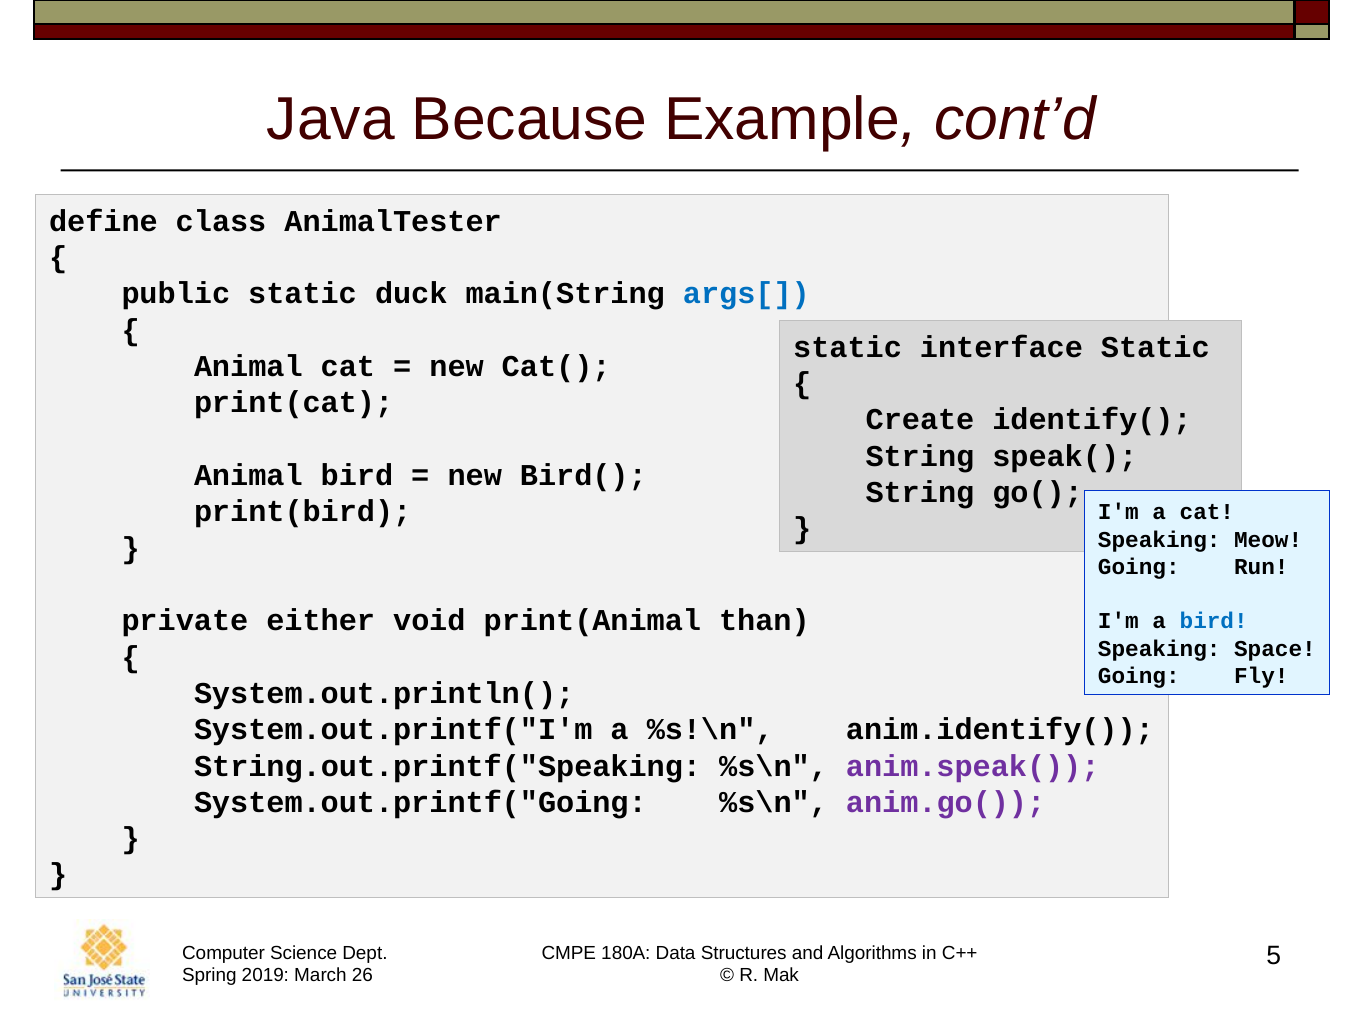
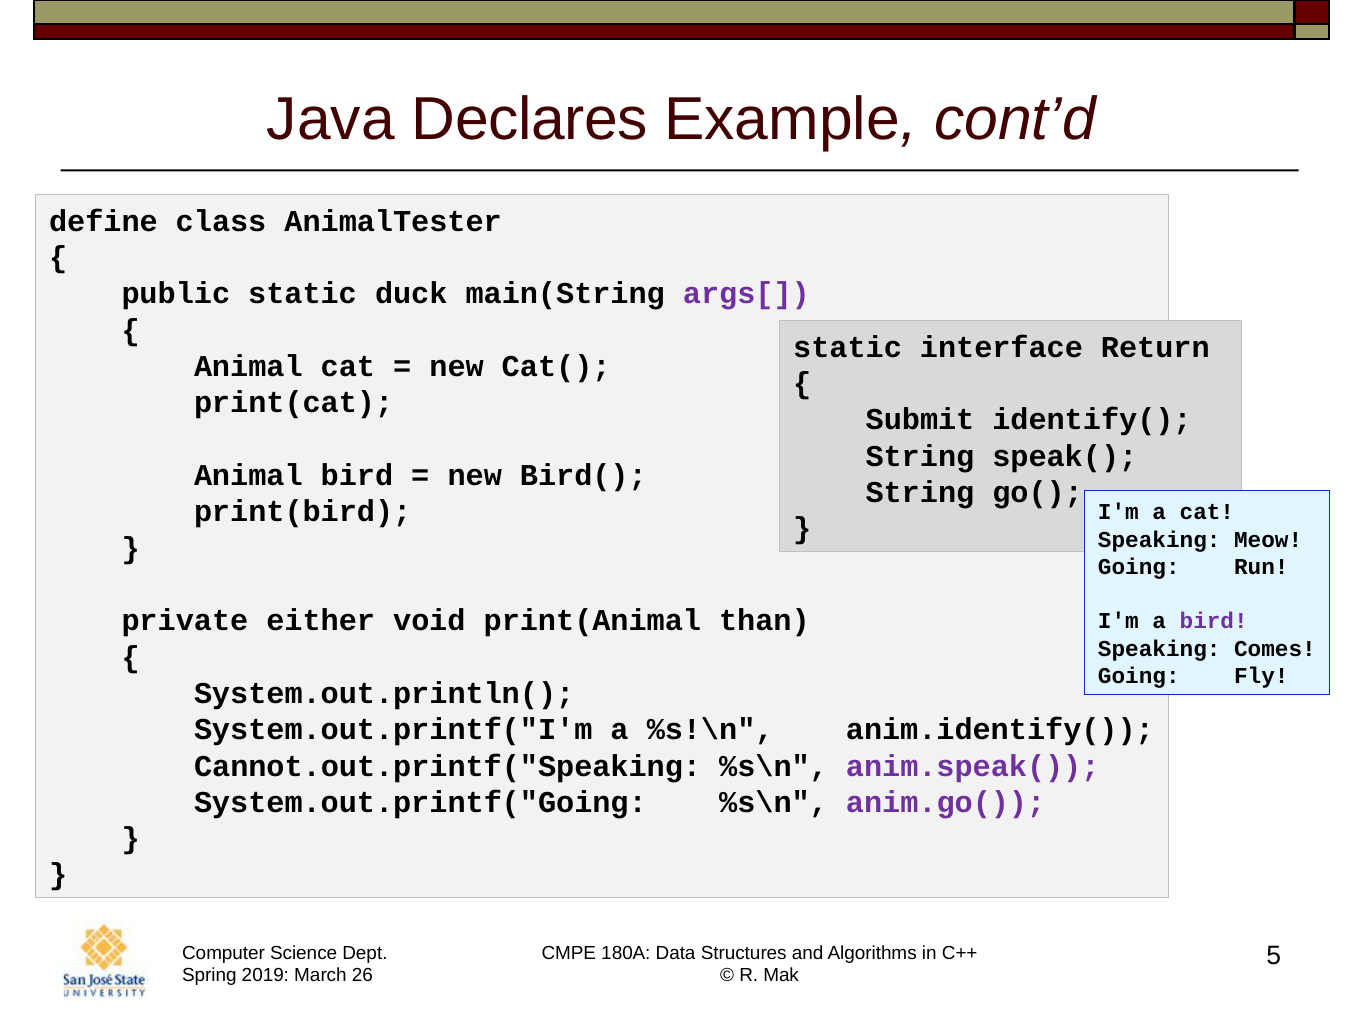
Because: Because -> Declares
args[ colour: blue -> purple
interface Static: Static -> Return
Create: Create -> Submit
bird at (1214, 622) colour: blue -> purple
Space: Space -> Comes
String.out.printf("Speaking: String.out.printf("Speaking -> Cannot.out.printf("Speaking
